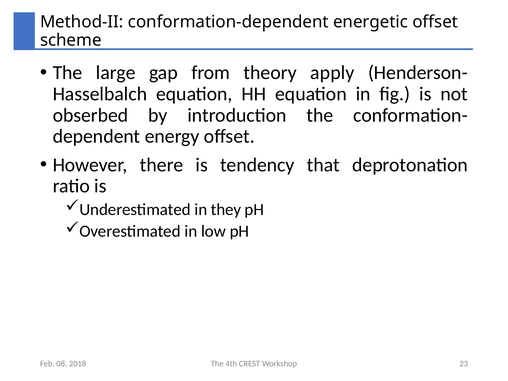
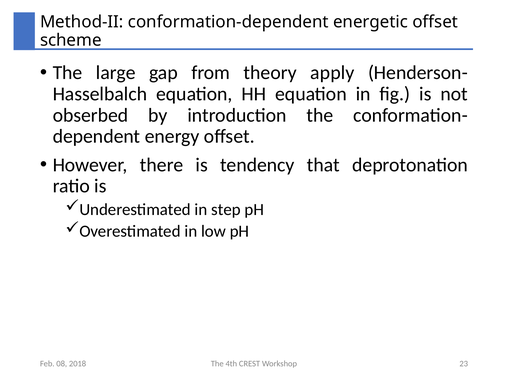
they: they -> step
